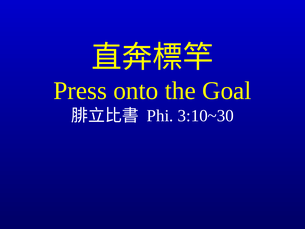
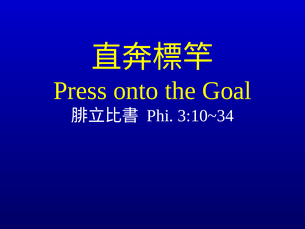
3:10~30: 3:10~30 -> 3:10~34
